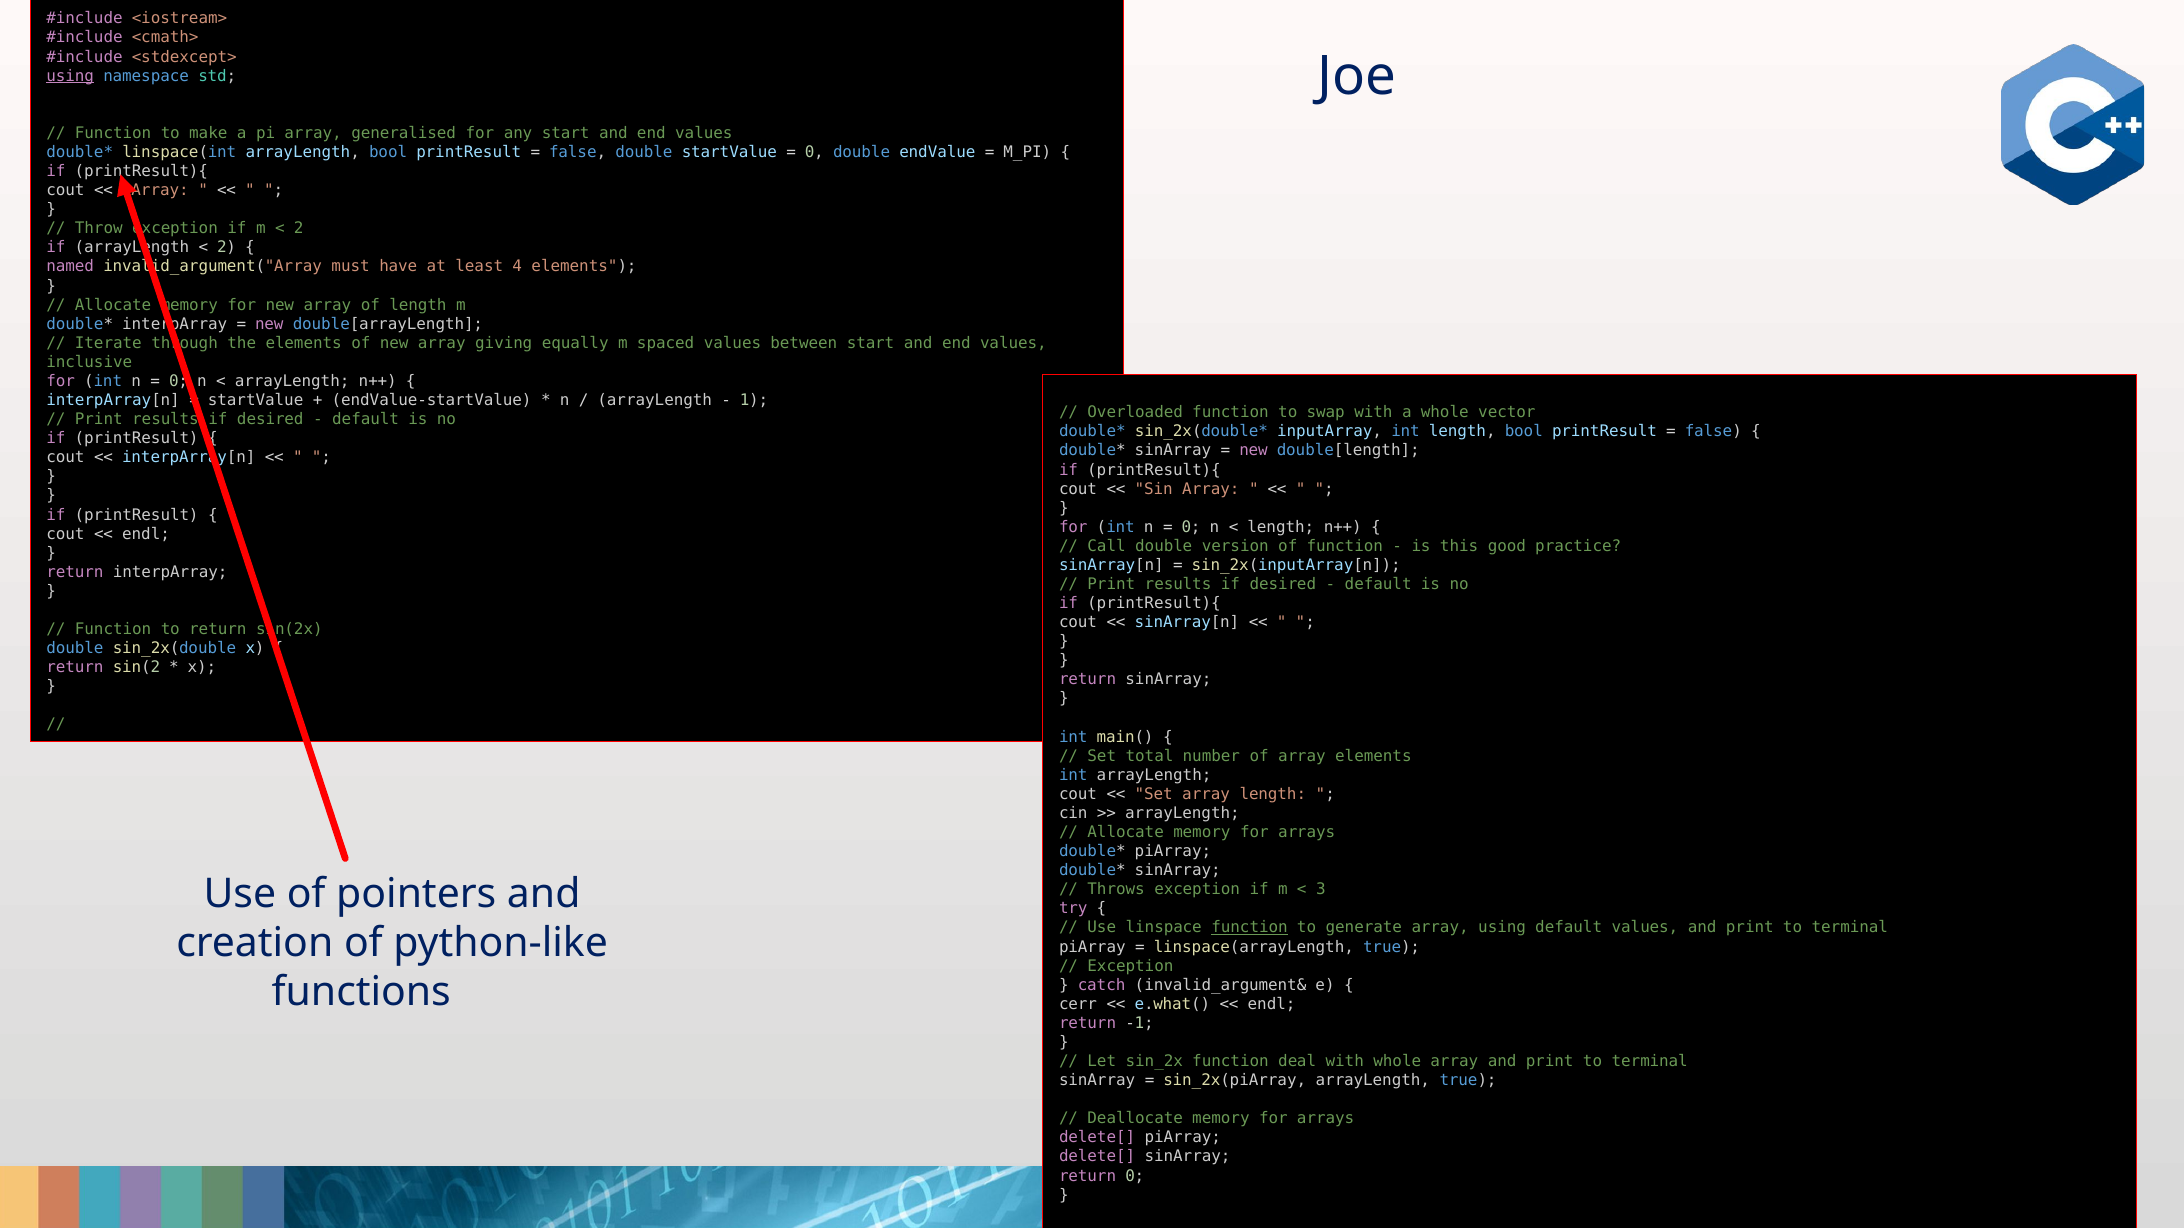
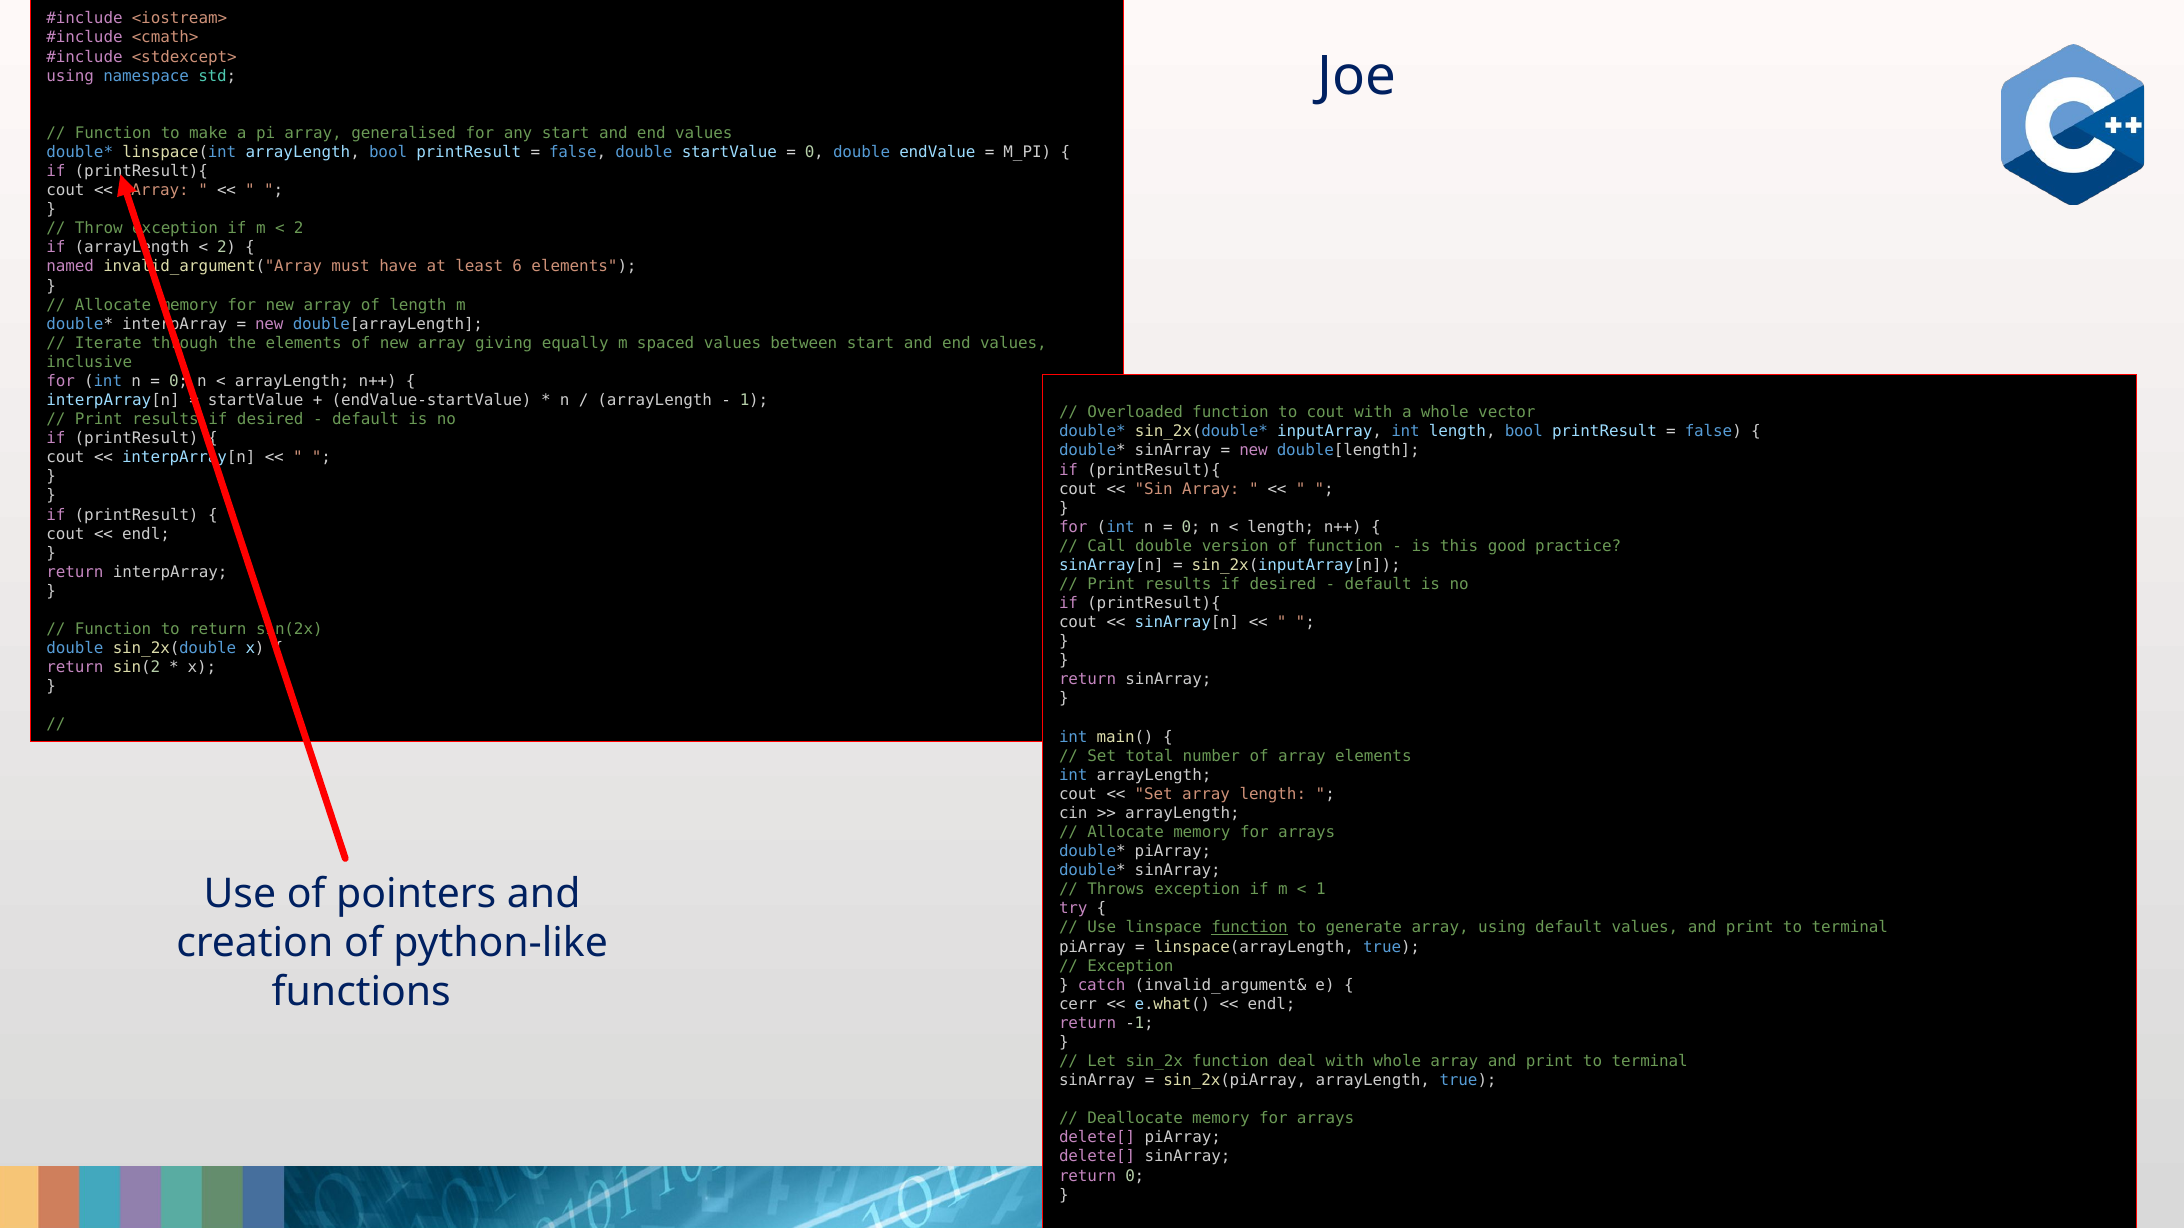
using at (70, 76) underline: present -> none
4: 4 -> 6
to swap: swap -> cout
3 at (1321, 890): 3 -> 1
